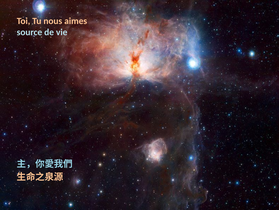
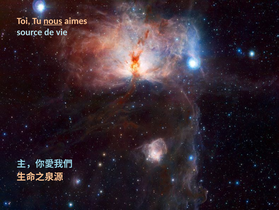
nous underline: none -> present
